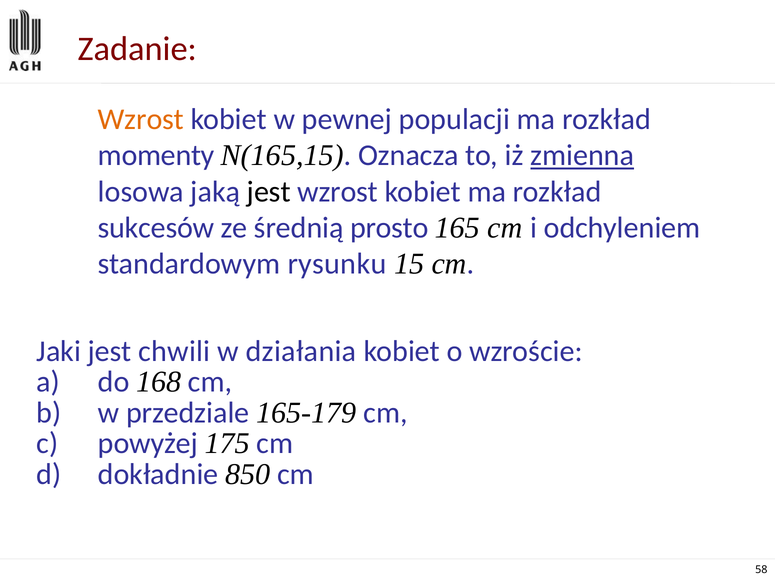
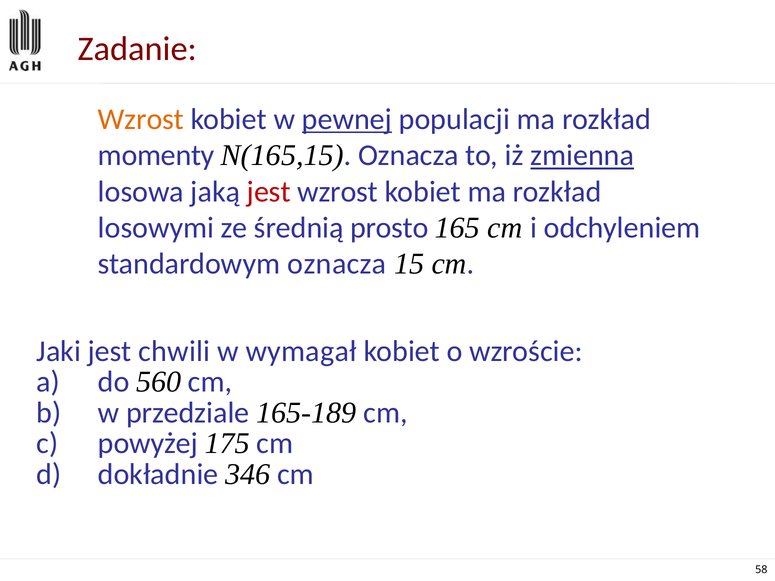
pewnej underline: none -> present
jest at (269, 192) colour: black -> red
sukcesów: sukcesów -> losowymi
standardowym rysunku: rysunku -> oznacza
działania: działania -> wymagał
168: 168 -> 560
165-179: 165-179 -> 165-189
850: 850 -> 346
